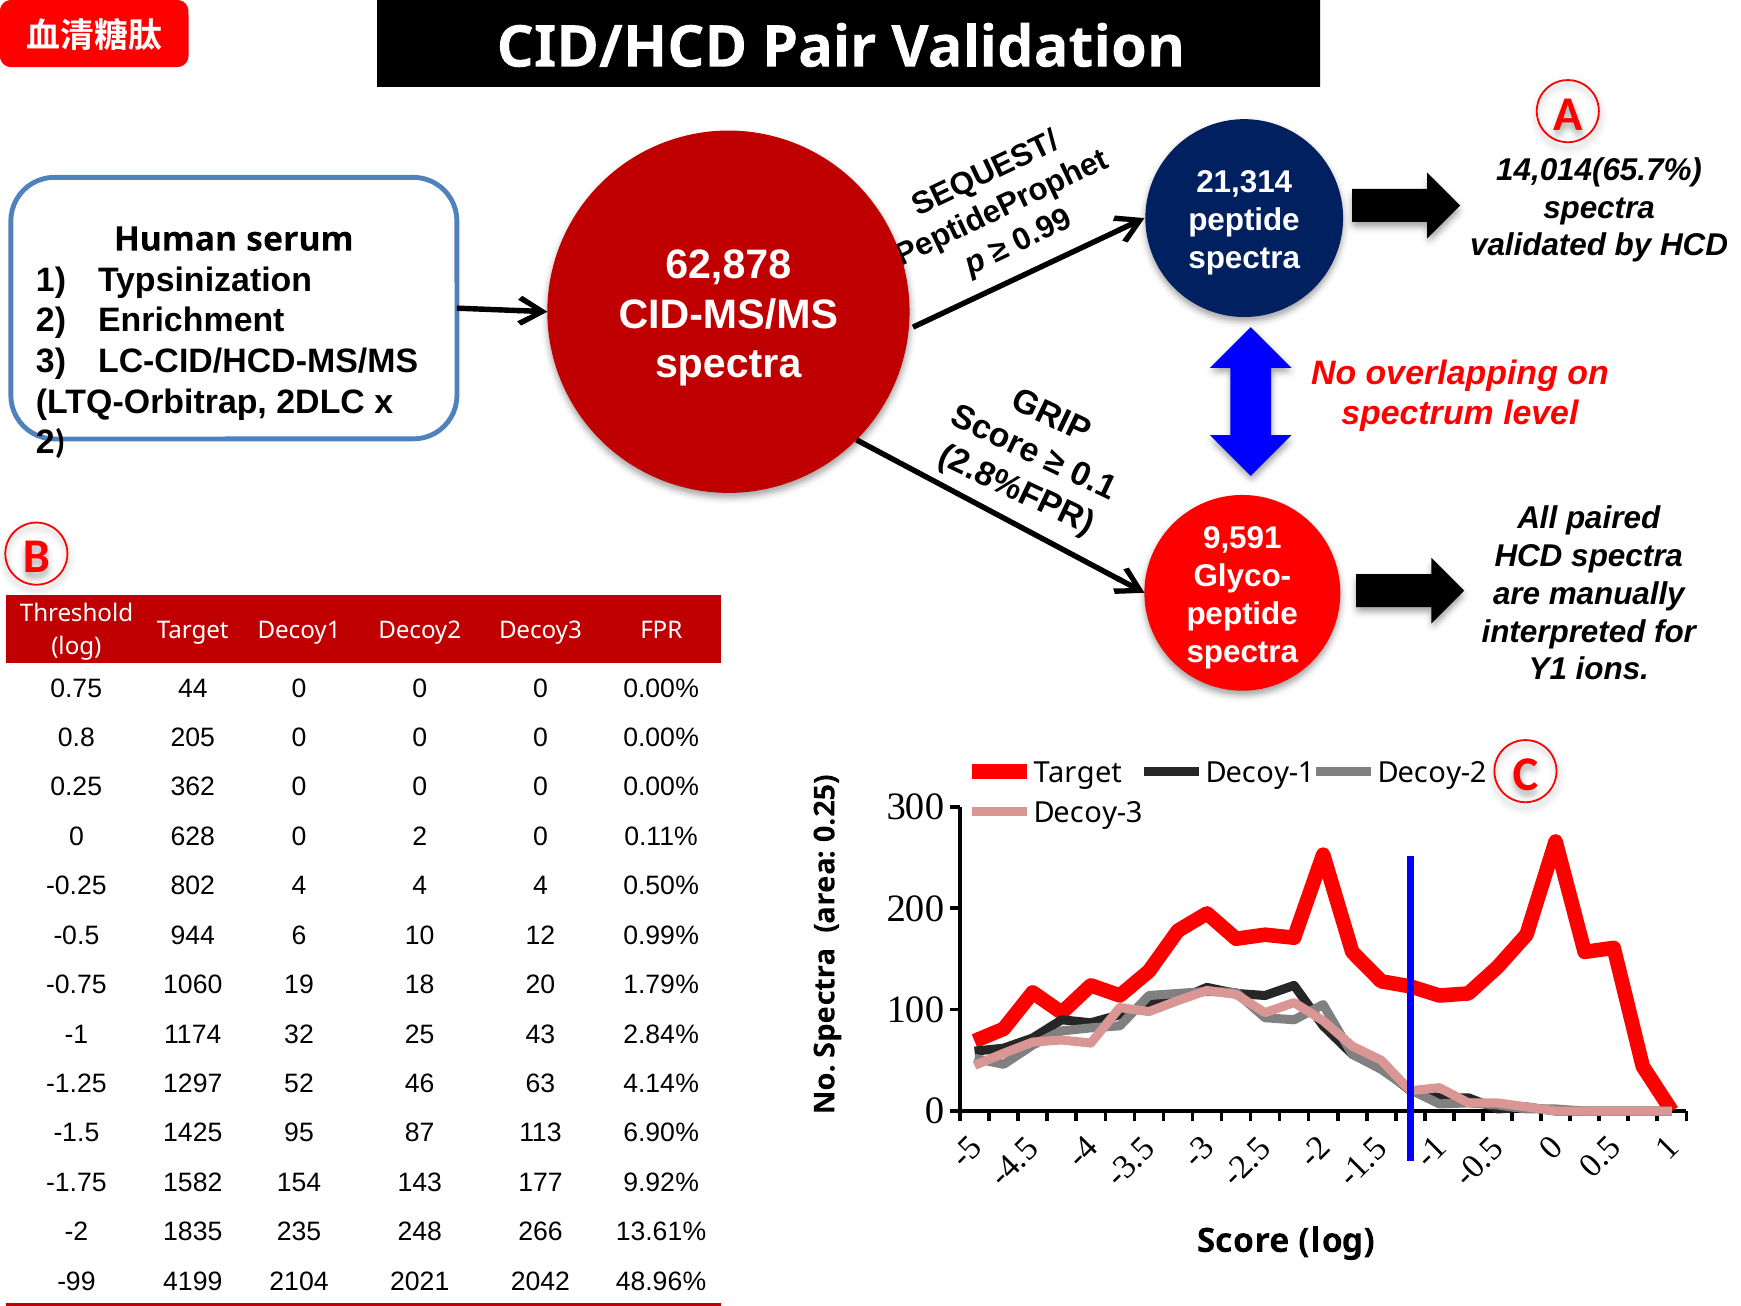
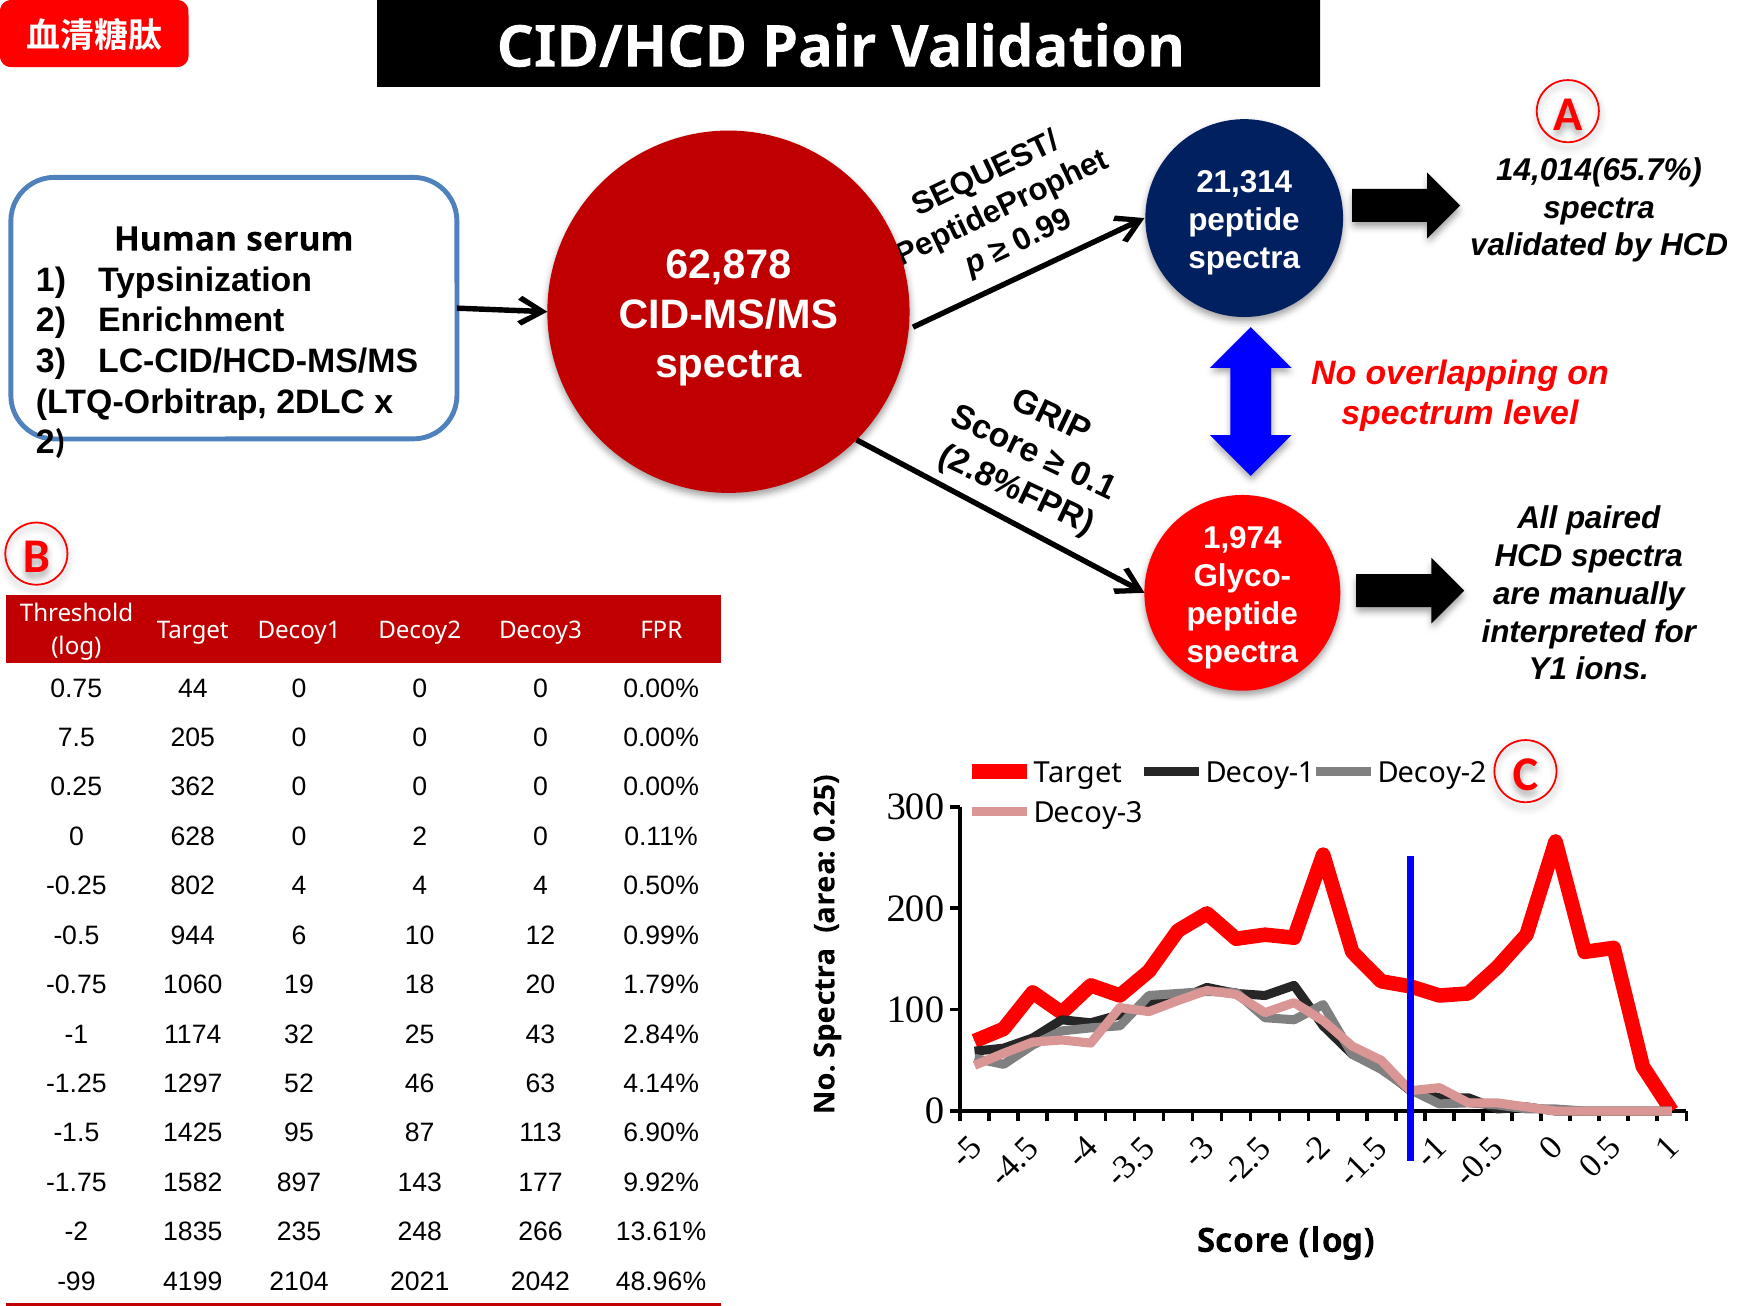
9,591: 9,591 -> 1,974
0.8: 0.8 -> 7.5
154: 154 -> 897
